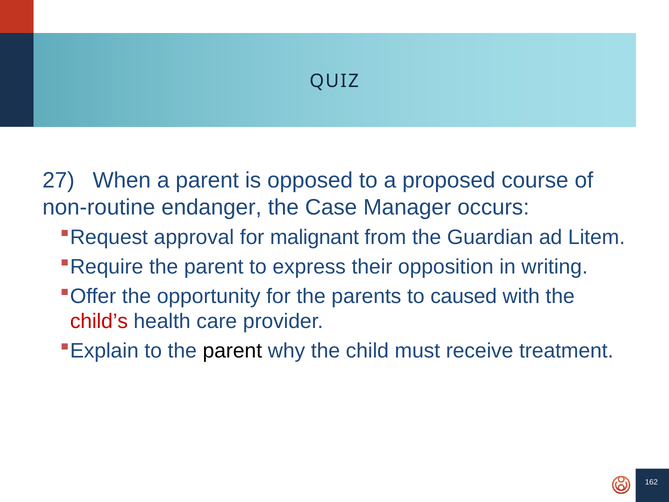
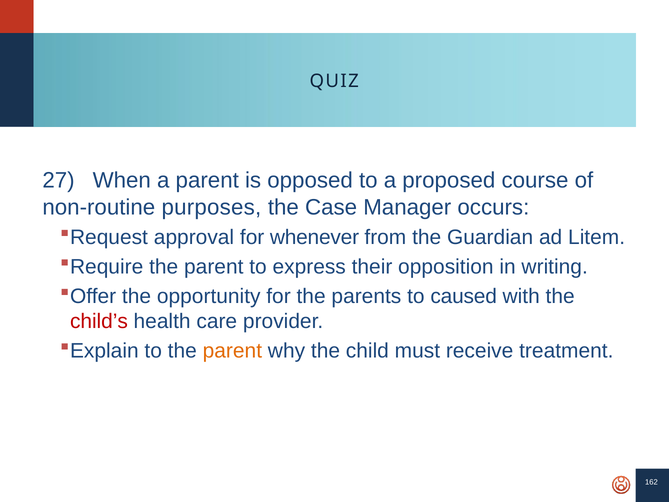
endanger: endanger -> purposes
malignant: malignant -> whenever
parent at (232, 351) colour: black -> orange
